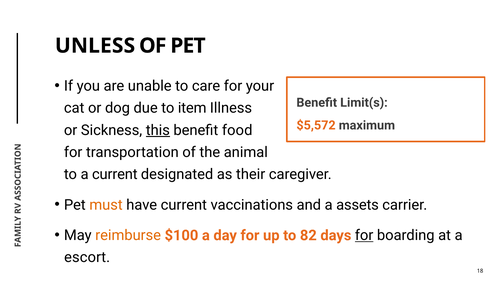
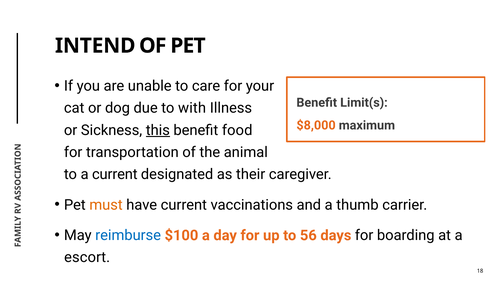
UNLESS: UNLESS -> INTEND
item: item -> with
$5,572: $5,572 -> $8,000
assets: assets -> thumb
reimburse colour: orange -> blue
82: 82 -> 56
for at (364, 235) underline: present -> none
